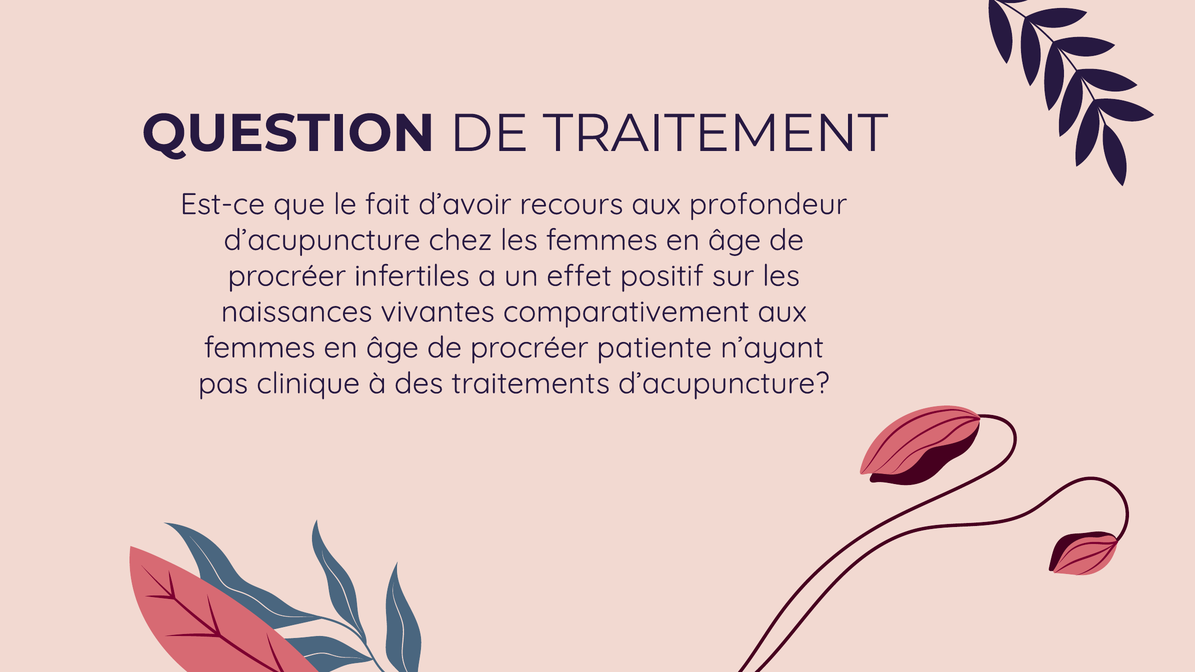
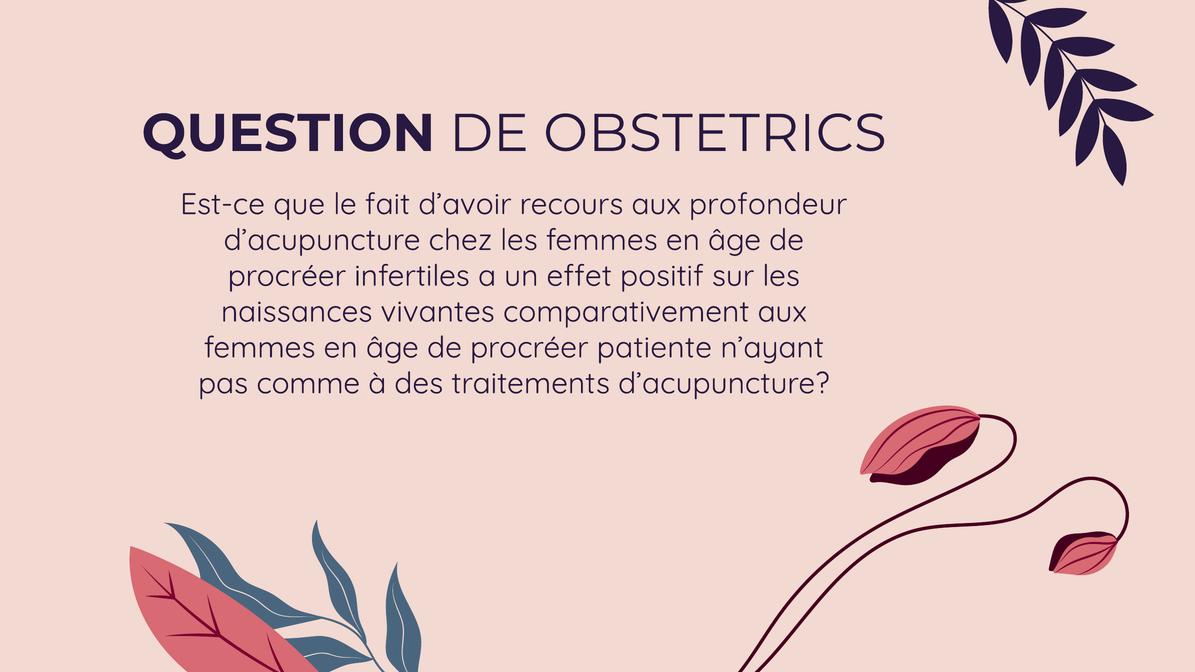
TRAITEMENT: TRAITEMENT -> OBSTETRICS
clinique: clinique -> comme
